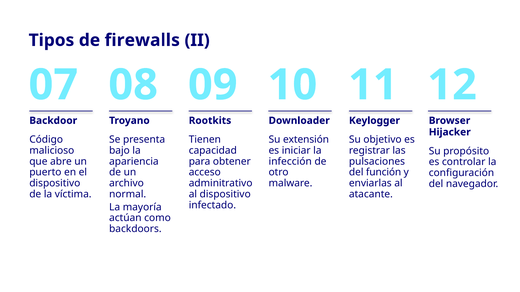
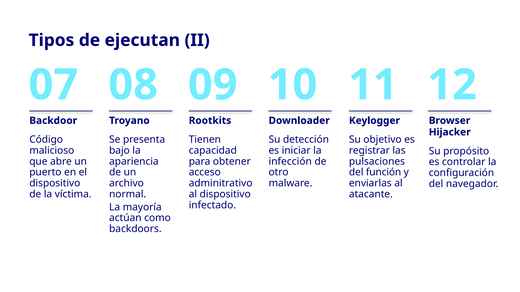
firewalls: firewalls -> ejecutan
extensión: extensión -> detección
